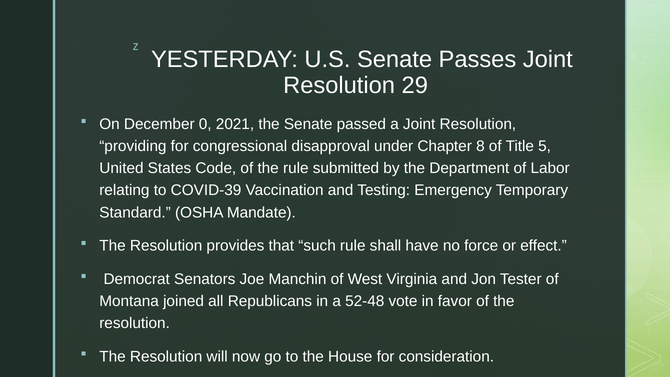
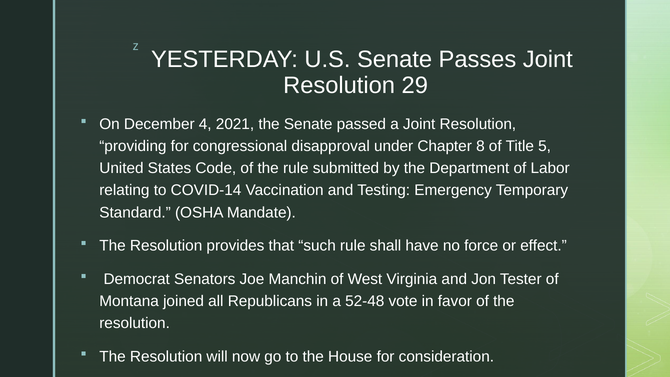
0: 0 -> 4
COVID-39: COVID-39 -> COVID-14
